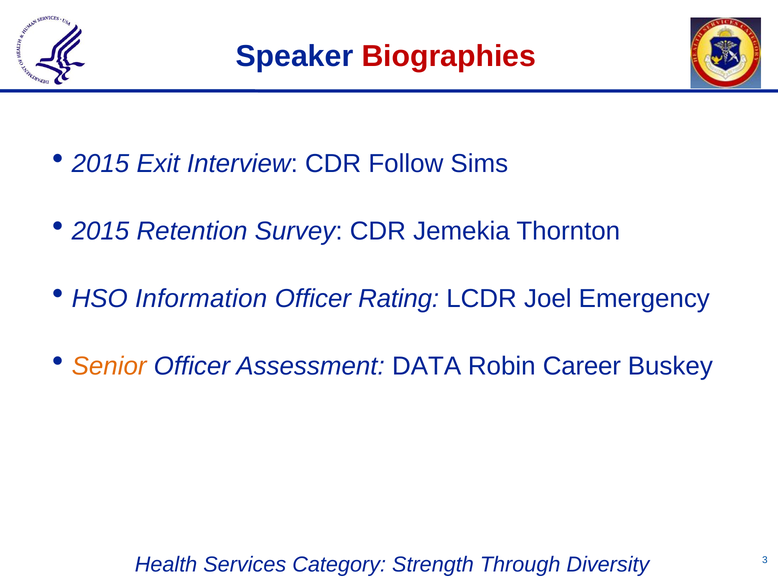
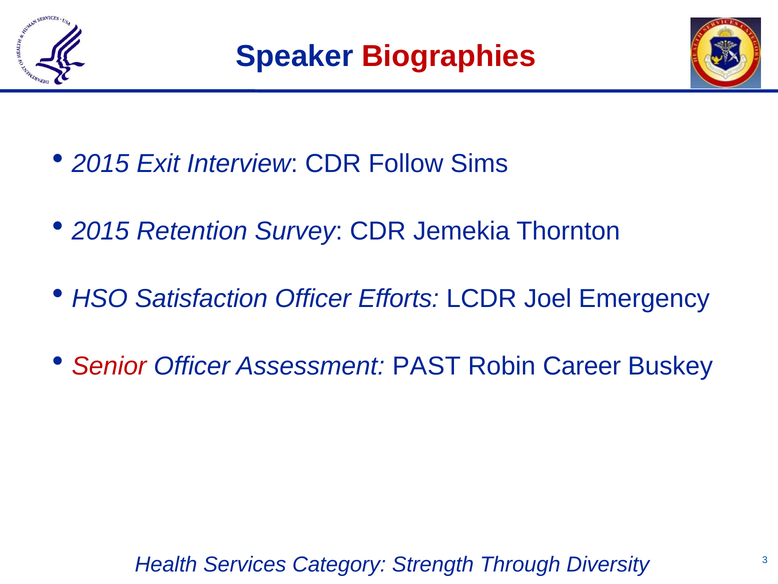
Information: Information -> Satisfaction
Rating: Rating -> Efforts
Senior colour: orange -> red
DATA: DATA -> PAST
